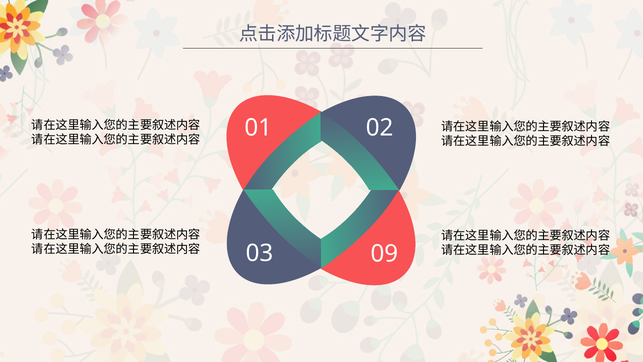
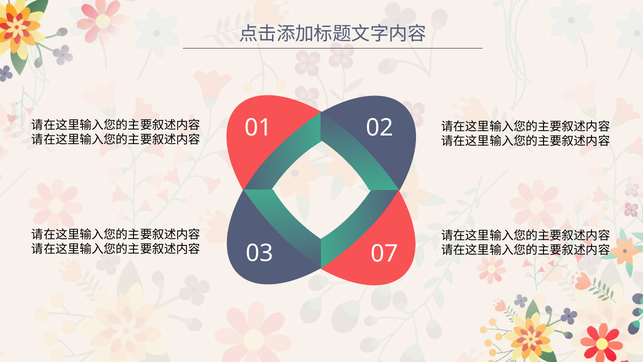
09: 09 -> 07
